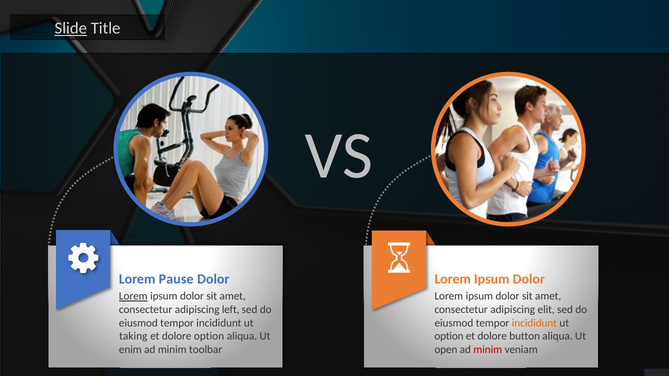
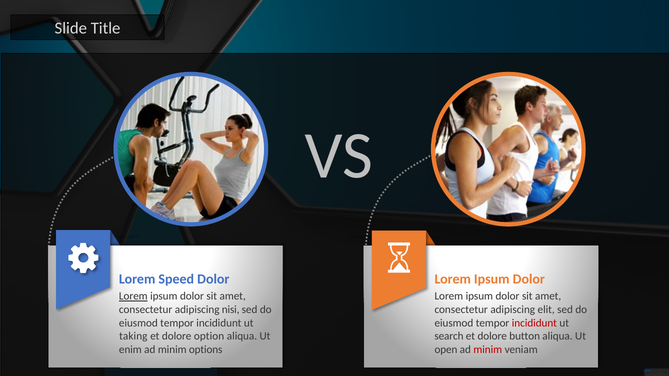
Slide underline: present -> none
Pause: Pause -> Speed
left: left -> nisi
incididunt at (534, 323) colour: orange -> red
option at (449, 337): option -> search
toolbar: toolbar -> options
